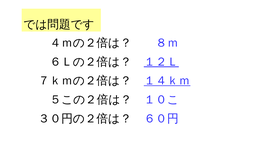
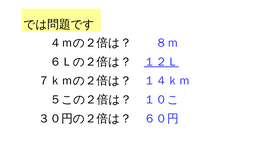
１４ｋｍ underline: present -> none
